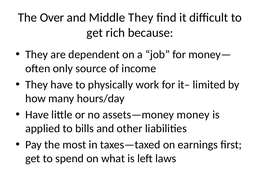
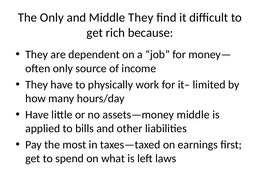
The Over: Over -> Only
assets—money money: money -> middle
